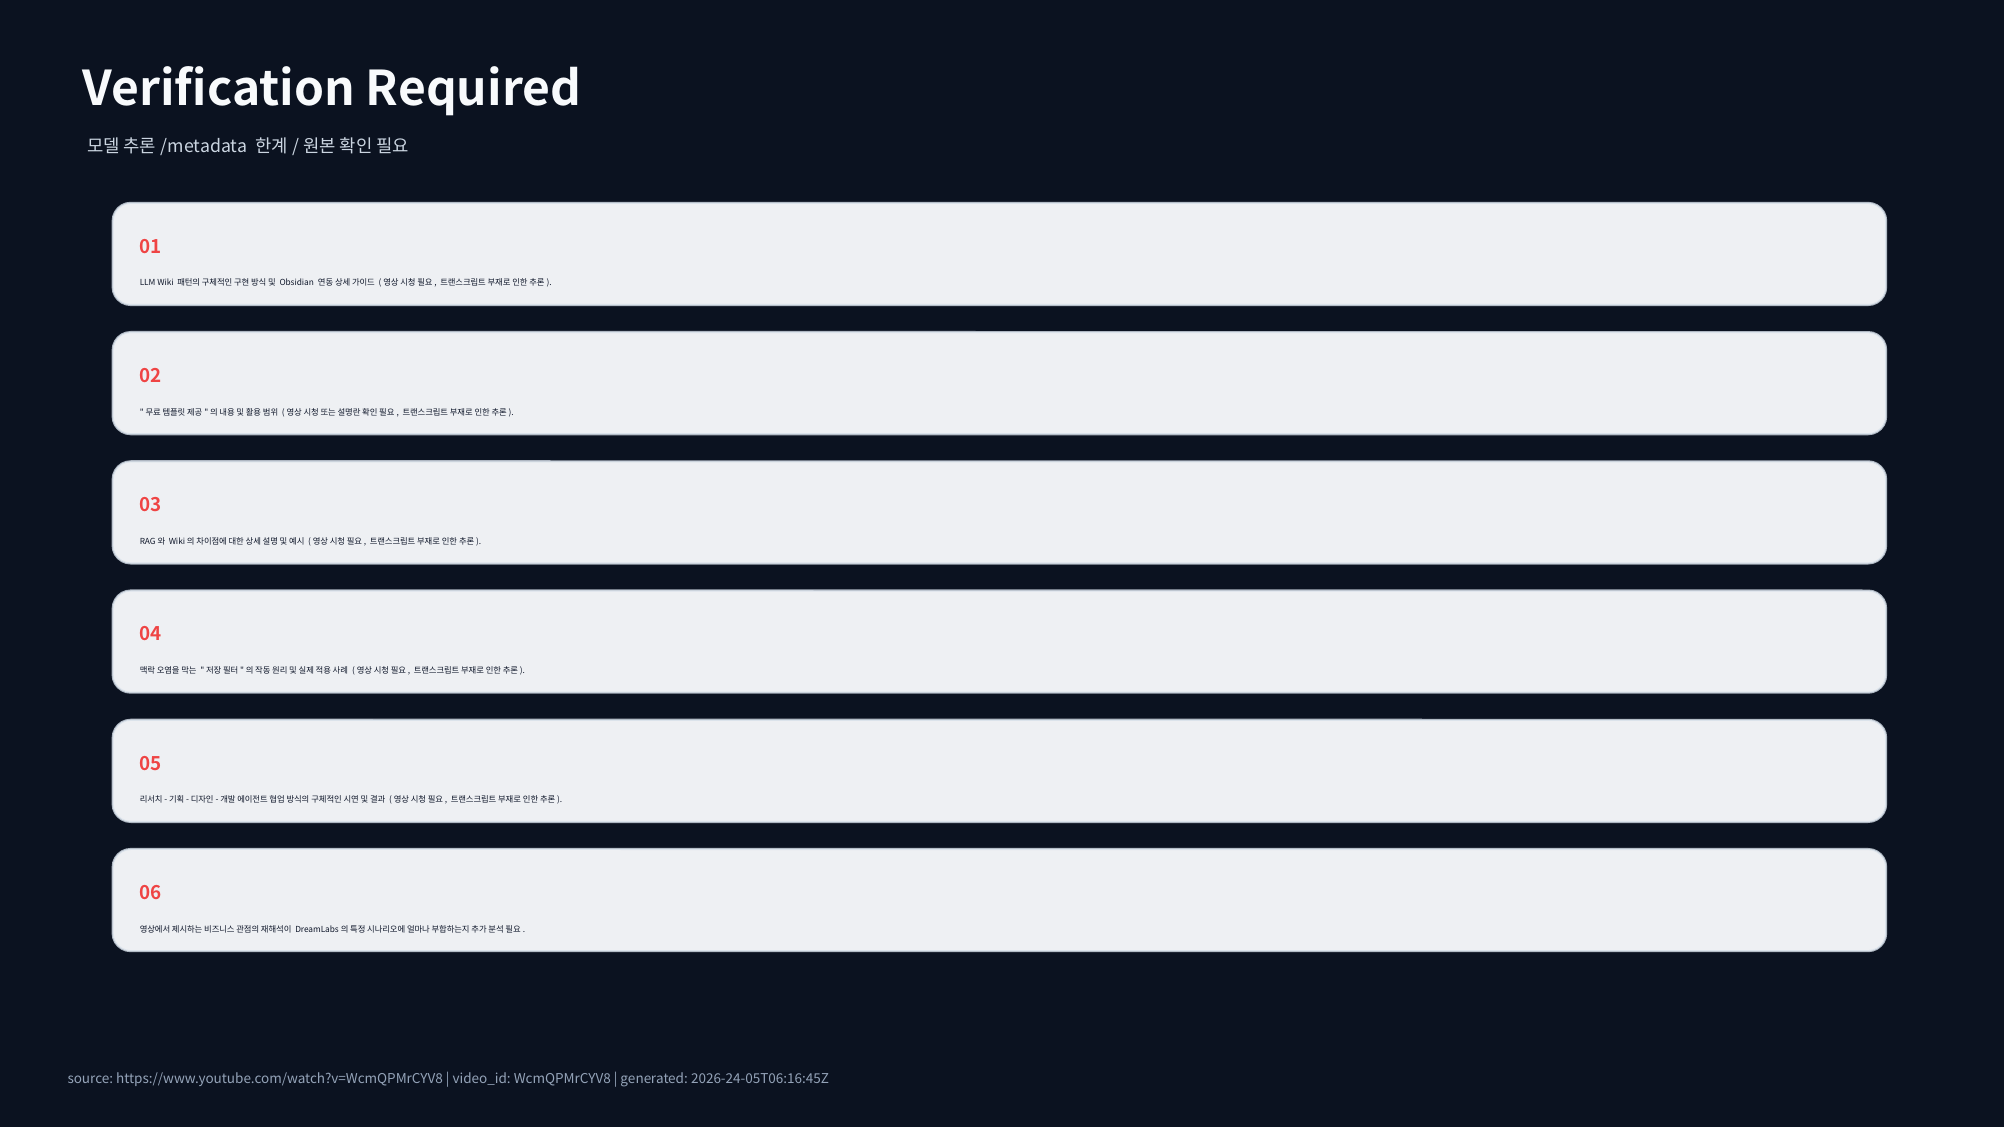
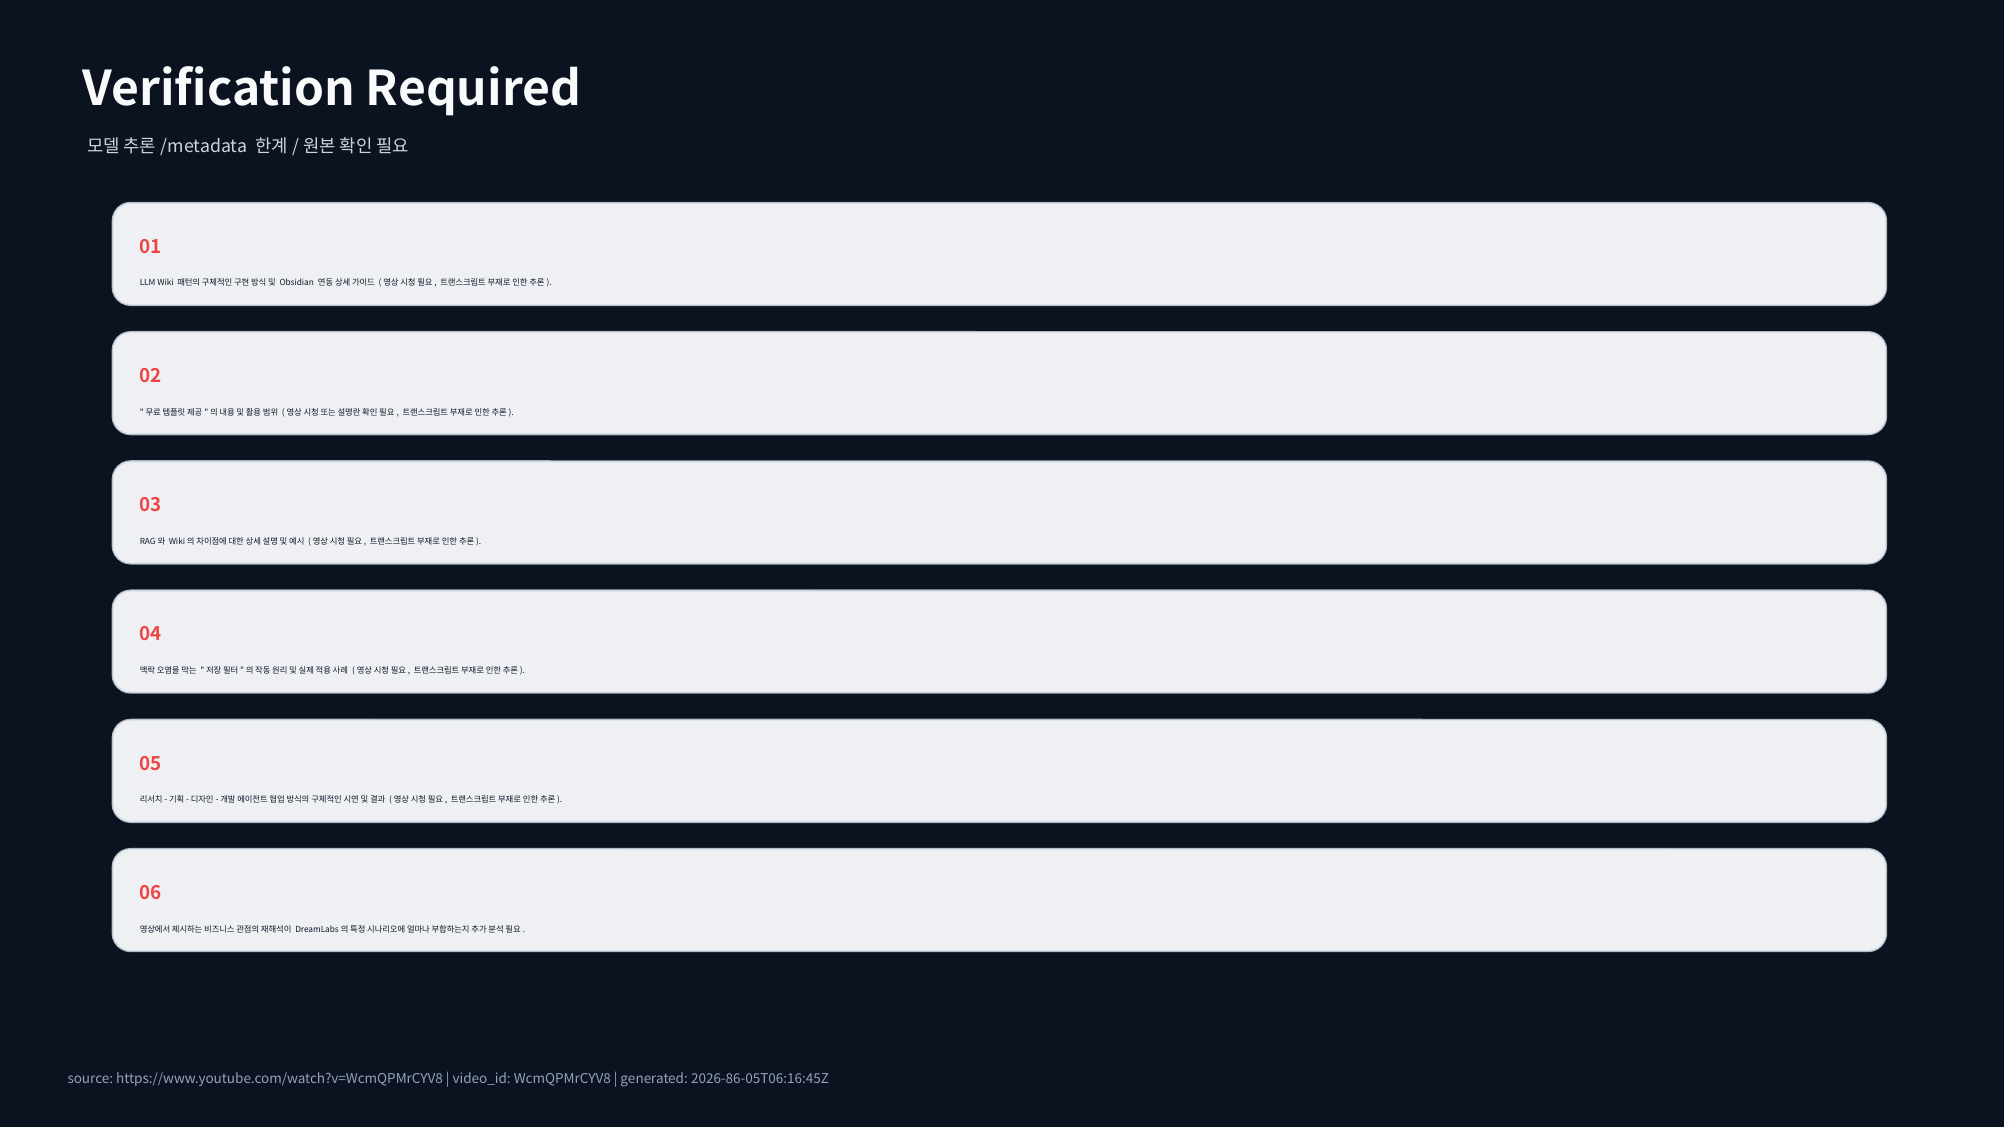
2026-24-05T06:16:45Z: 2026-24-05T06:16:45Z -> 2026-86-05T06:16:45Z
